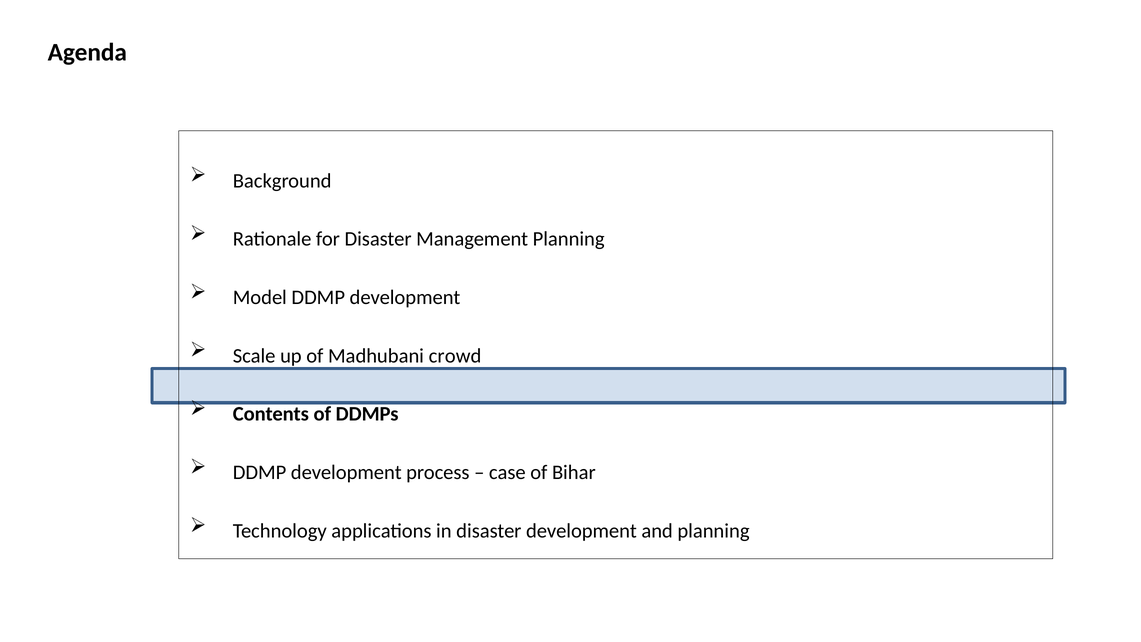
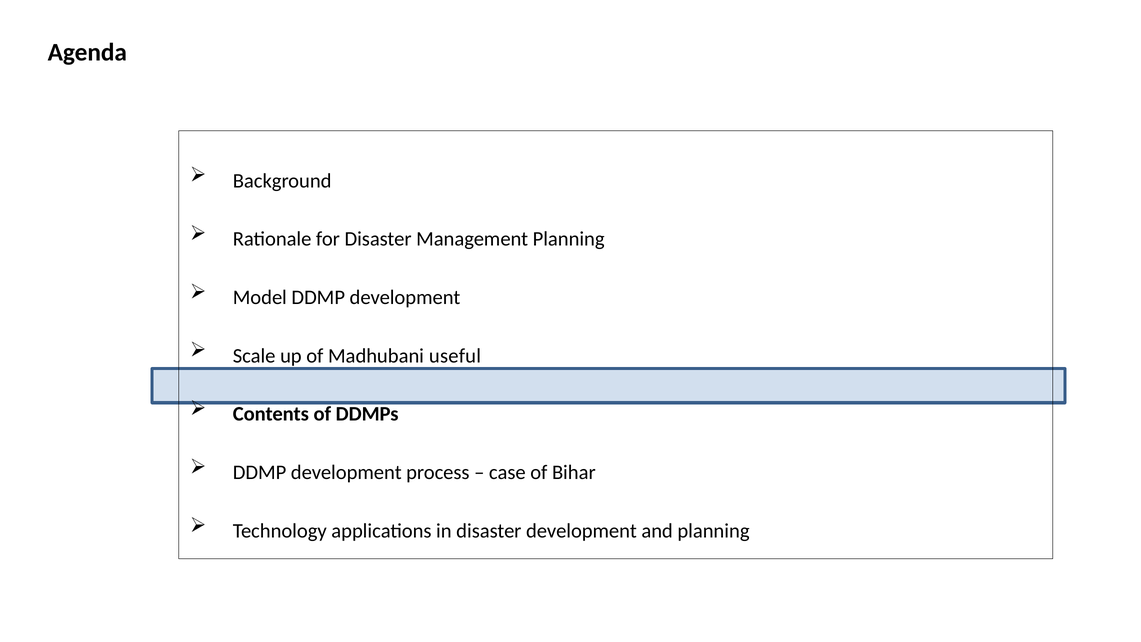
crowd: crowd -> useful
